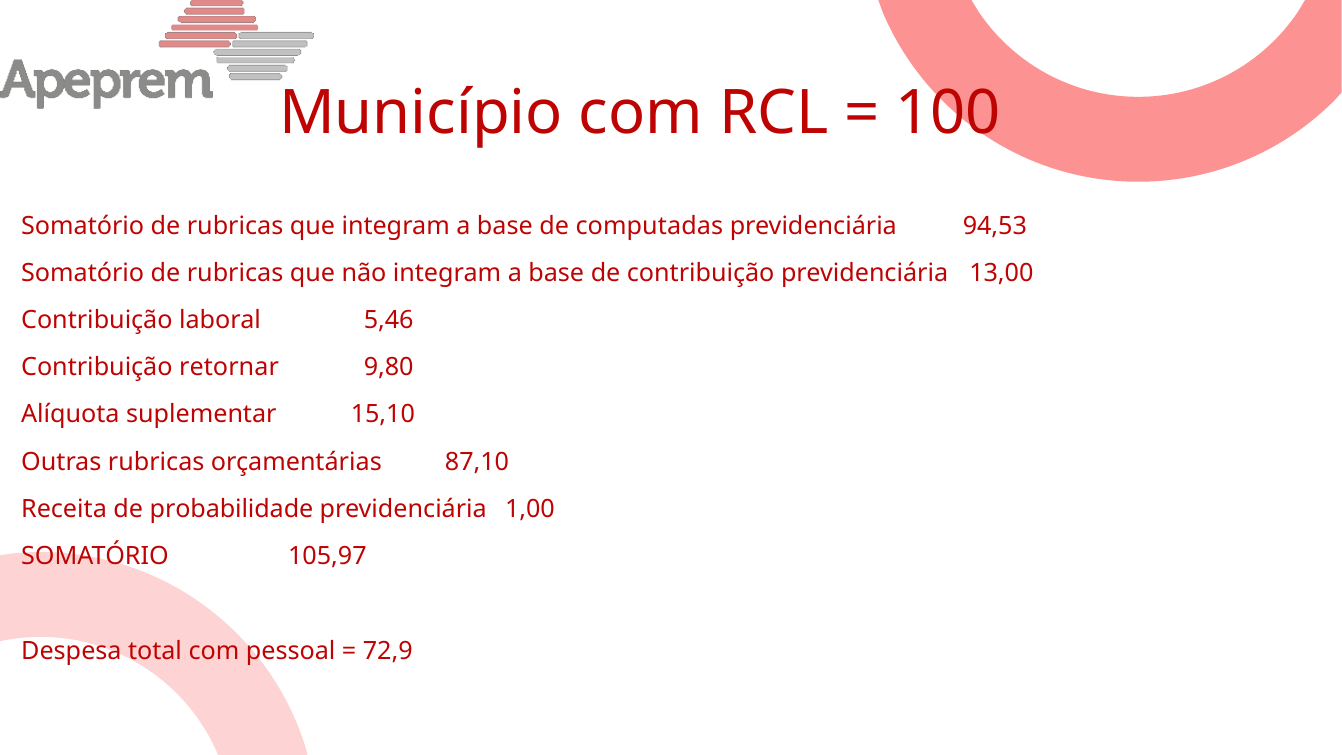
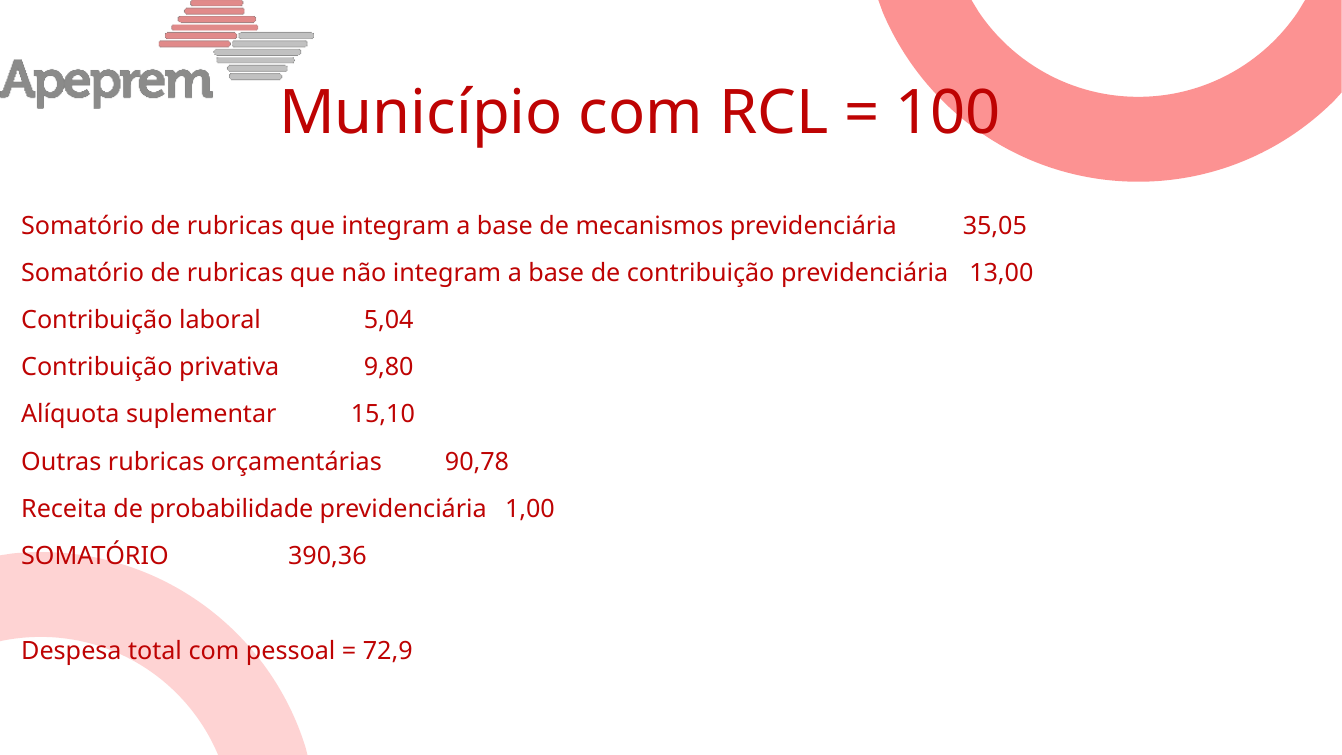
computadas: computadas -> mecanismos
94,53: 94,53 -> 35,05
5,46: 5,46 -> 5,04
retornar: retornar -> privativa
87,10: 87,10 -> 90,78
105,97: 105,97 -> 390,36
